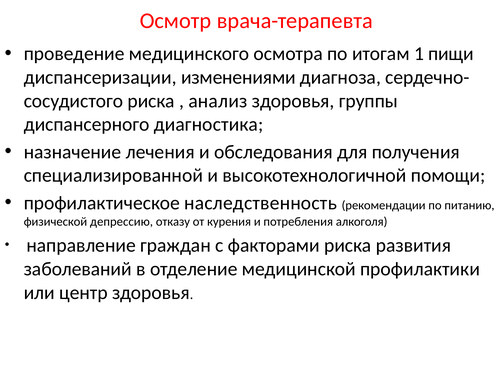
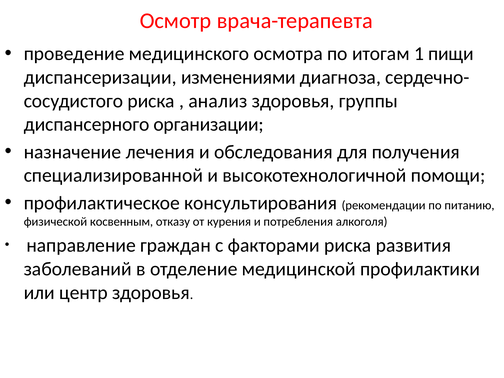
диагностика: диагностика -> организации
наследственность: наследственность -> консультирования
депрессию: депрессию -> косвенным
